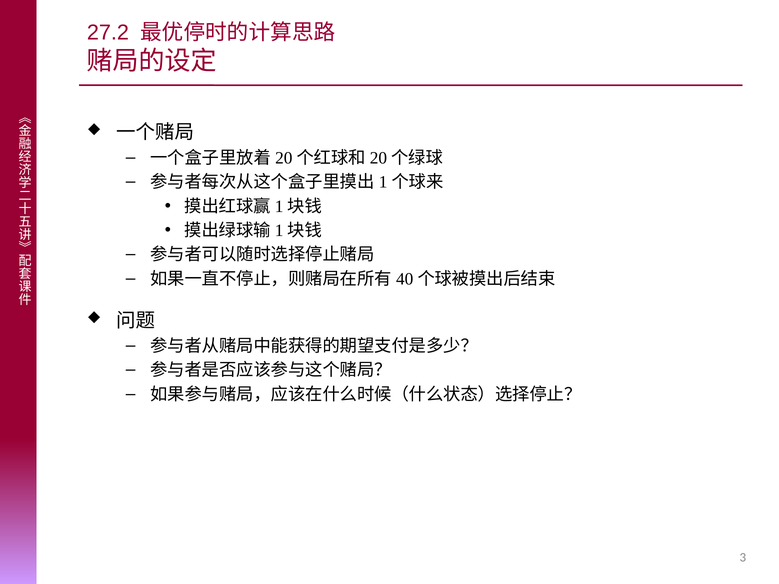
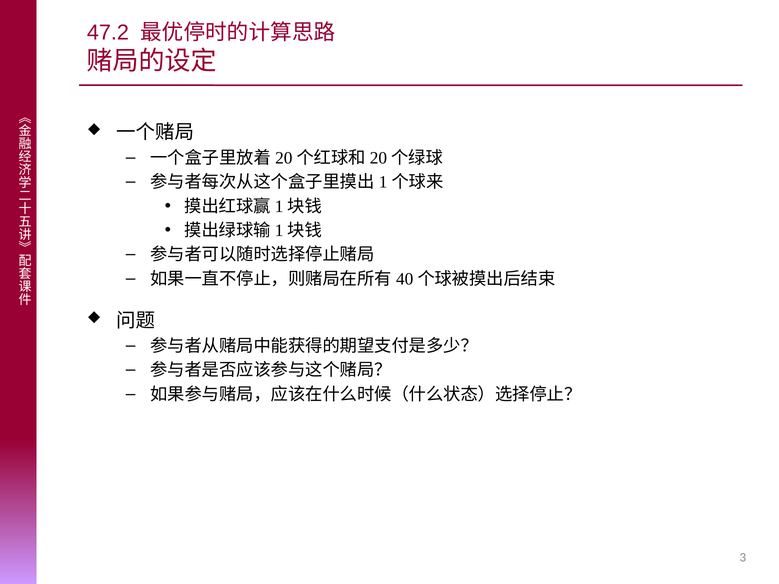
27.2: 27.2 -> 47.2
